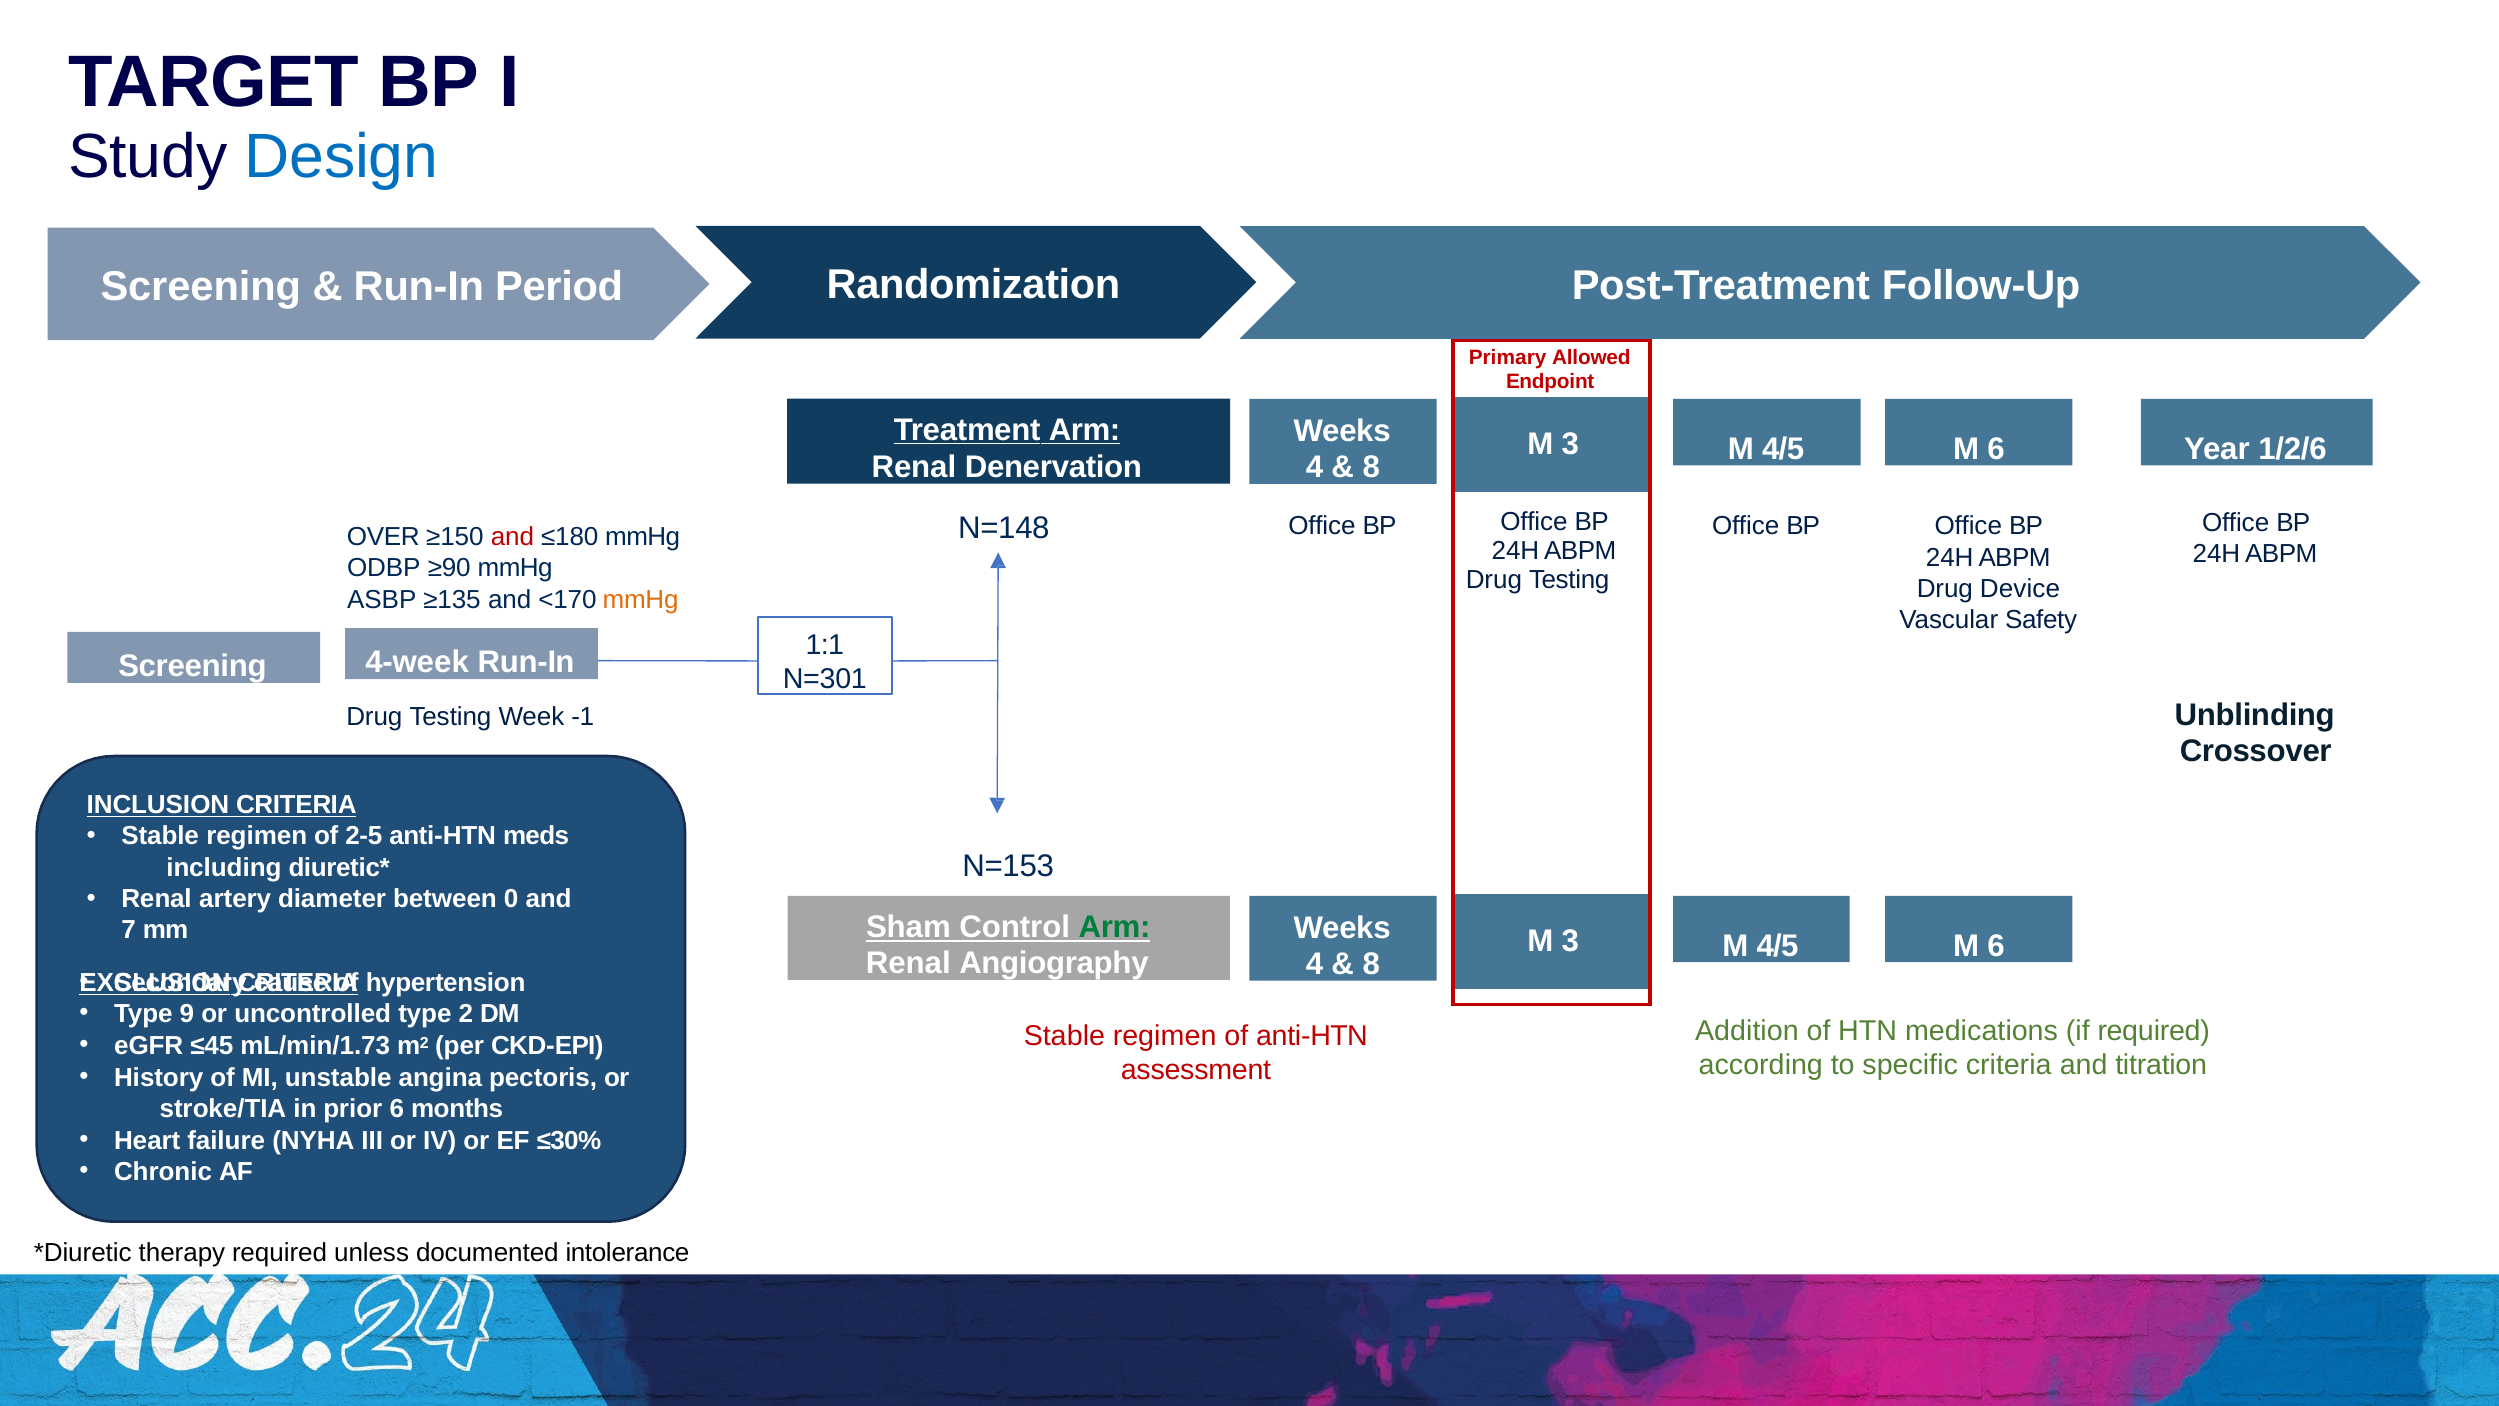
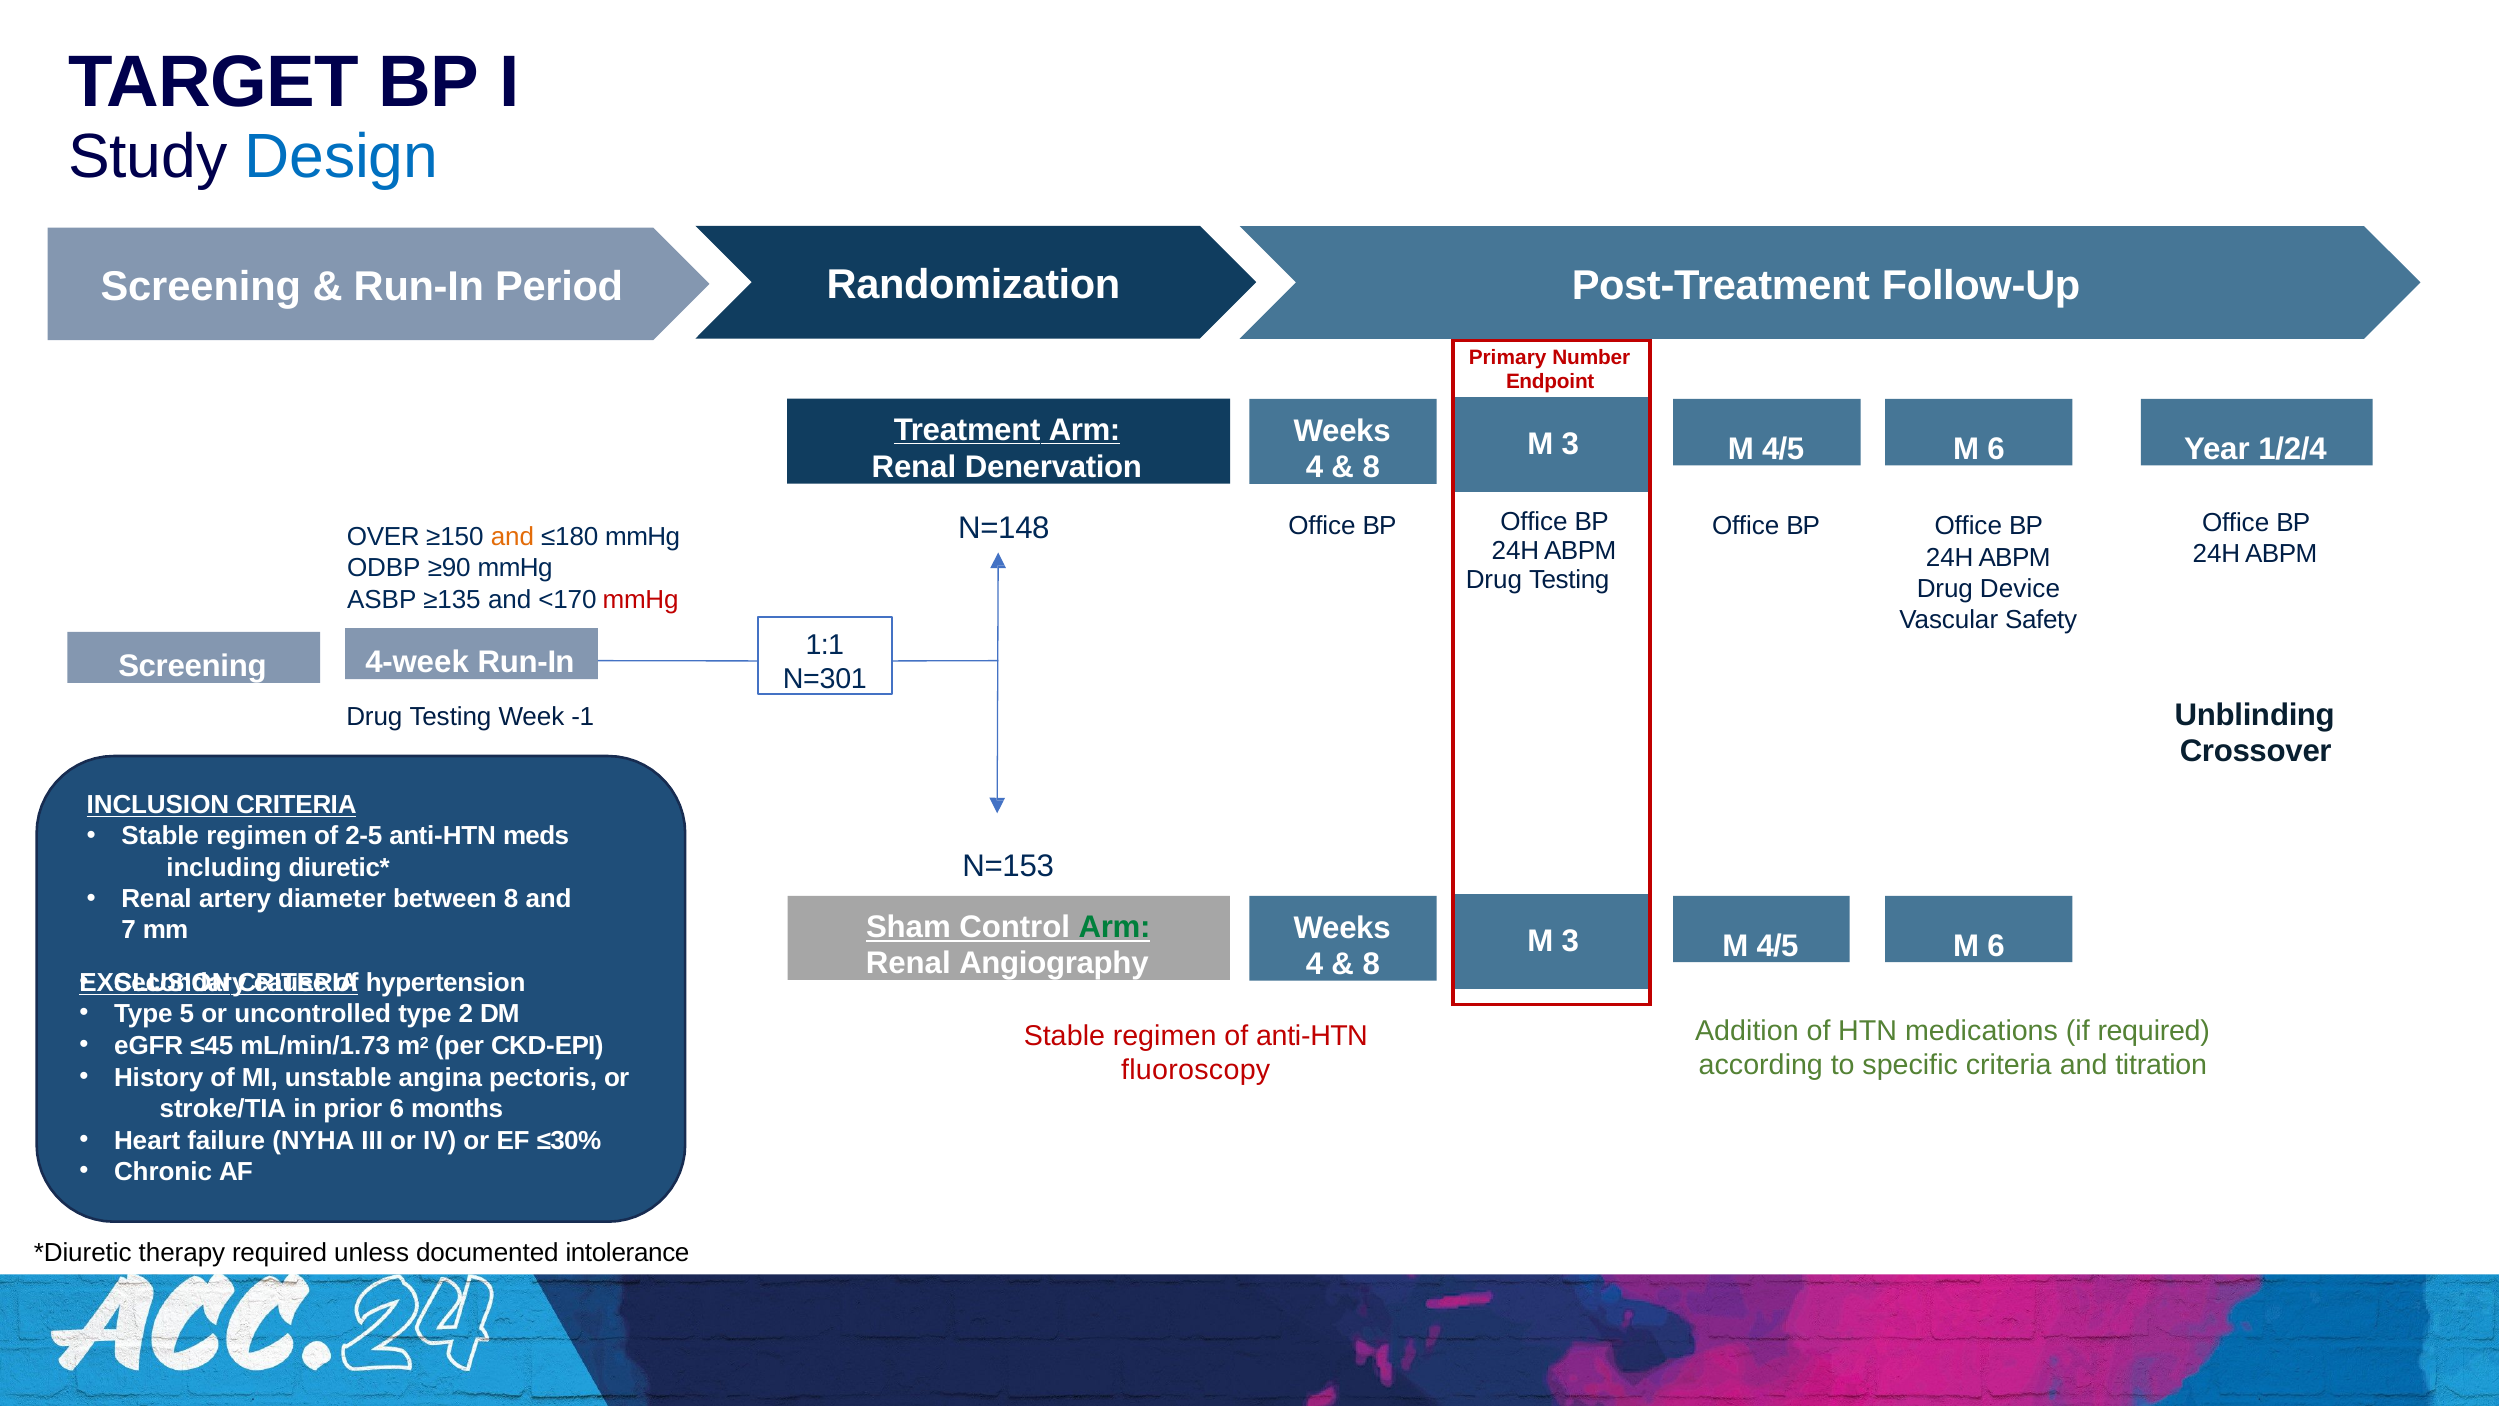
Allowed: Allowed -> Number
1/2/6: 1/2/6 -> 1/2/4
and at (512, 537) colour: red -> orange
mmHg at (641, 599) colour: orange -> red
between 0: 0 -> 8
9: 9 -> 5
assessment: assessment -> fluoroscopy
